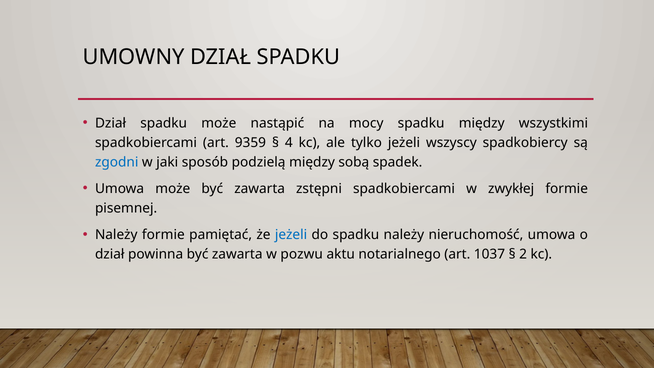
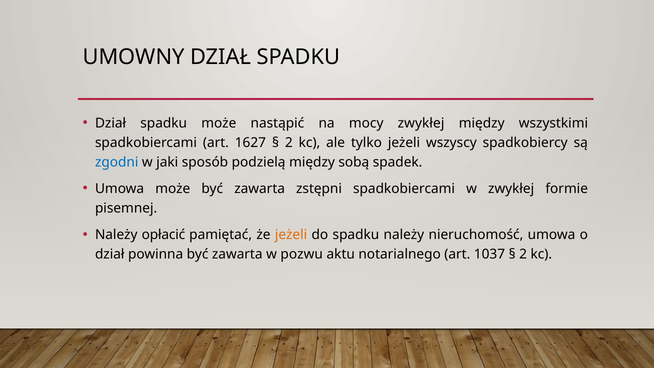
mocy spadku: spadku -> zwykłej
9359: 9359 -> 1627
4 at (289, 143): 4 -> 2
Należy formie: formie -> opłacić
jeżeli at (291, 235) colour: blue -> orange
